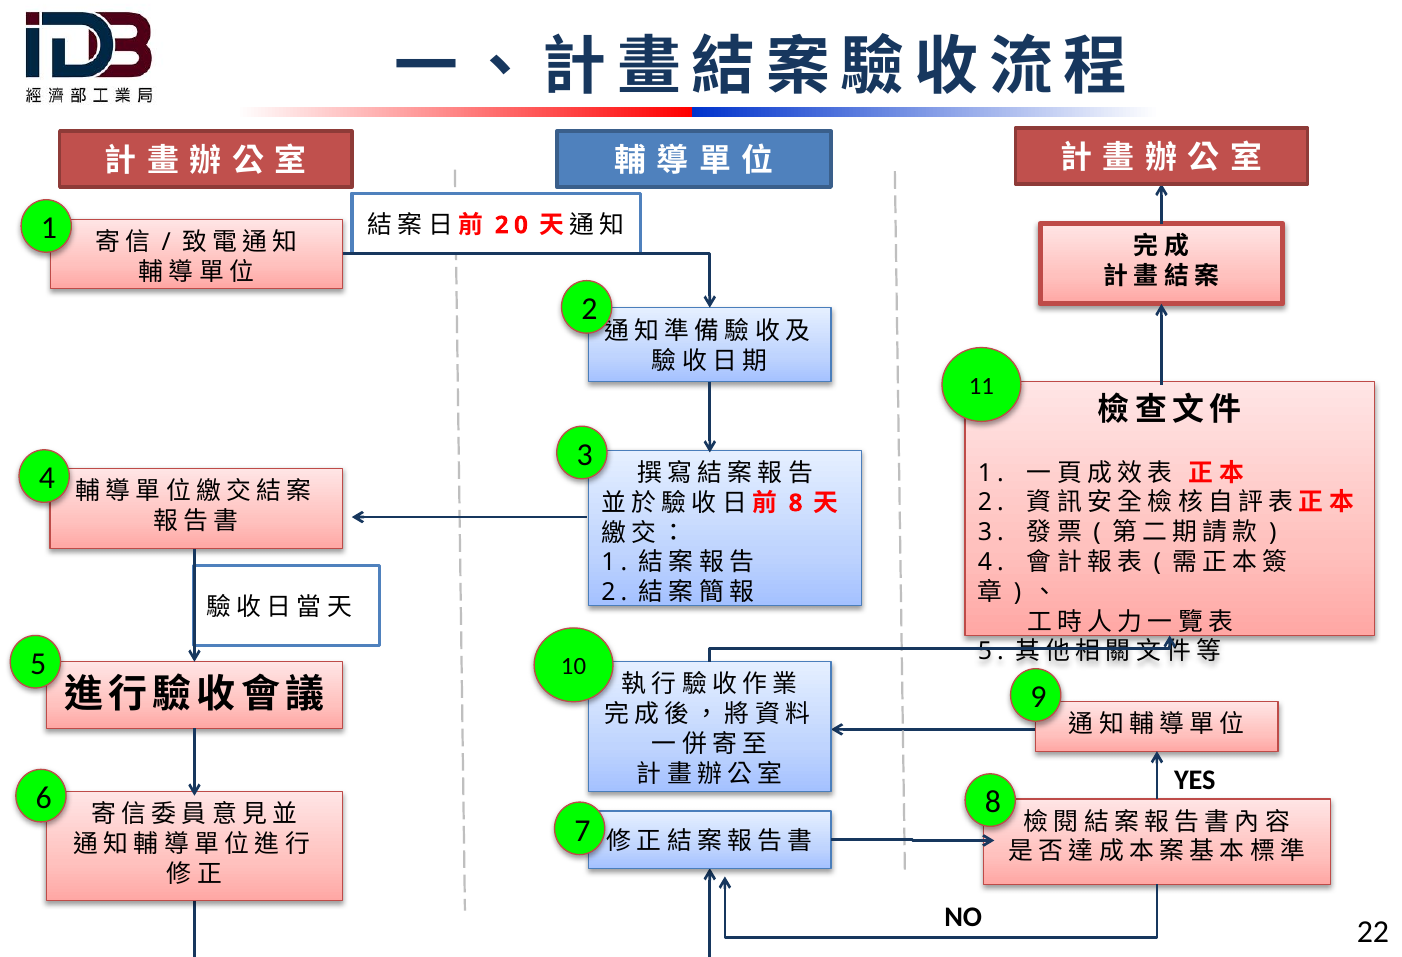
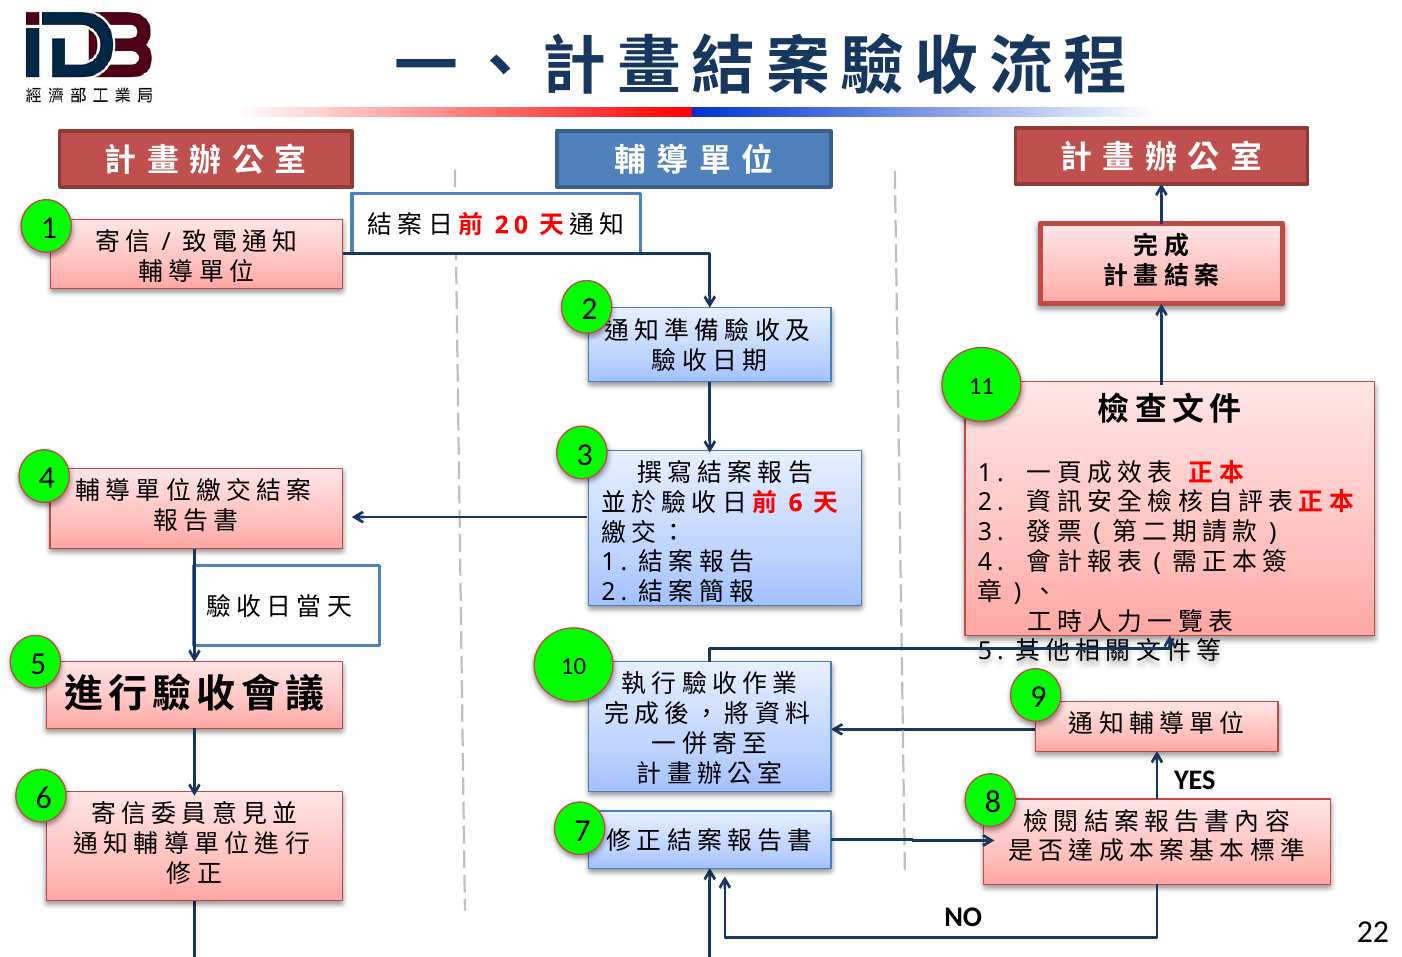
8 at (796, 503): 8 -> 6
